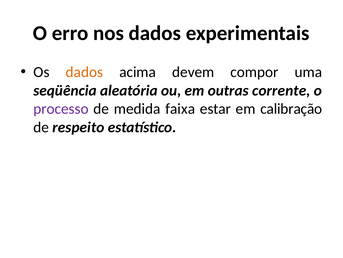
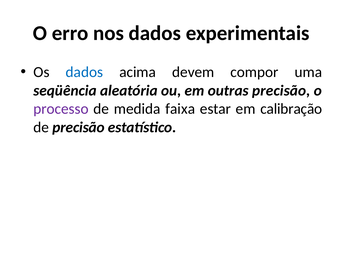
dados at (84, 72) colour: orange -> blue
outras corrente: corrente -> precisão
de respeito: respeito -> precisão
